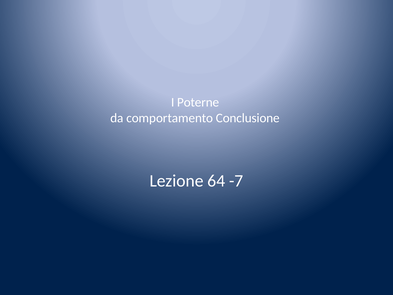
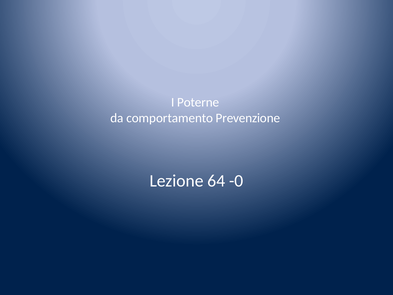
Conclusione: Conclusione -> Prevenzione
-7: -7 -> -0
